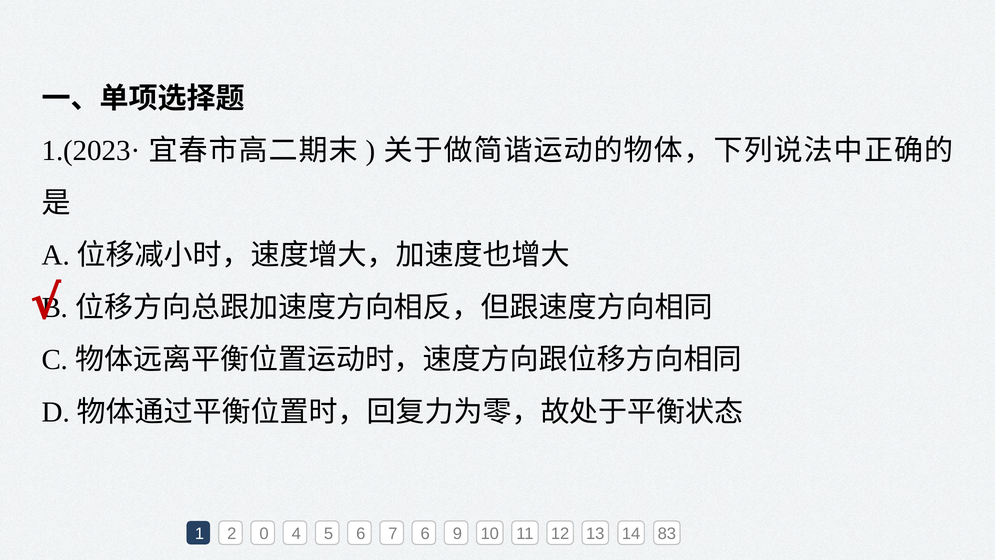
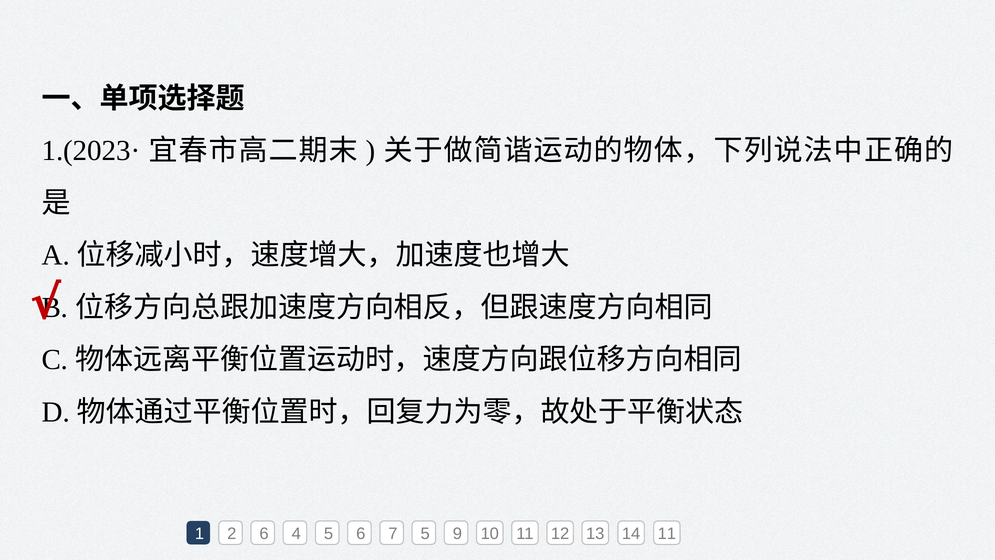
2 0: 0 -> 6
7 6: 6 -> 5
14 83: 83 -> 11
